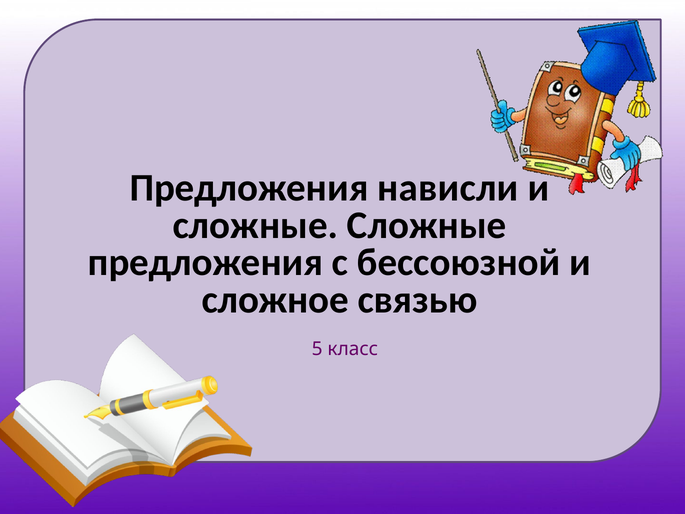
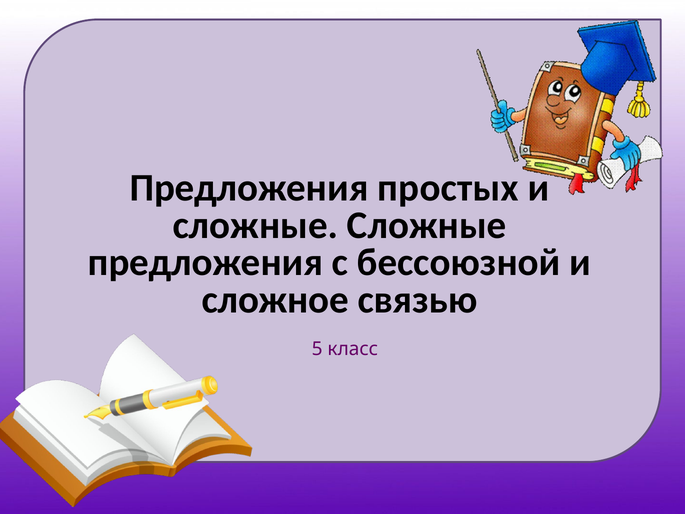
нависли: нависли -> простых
